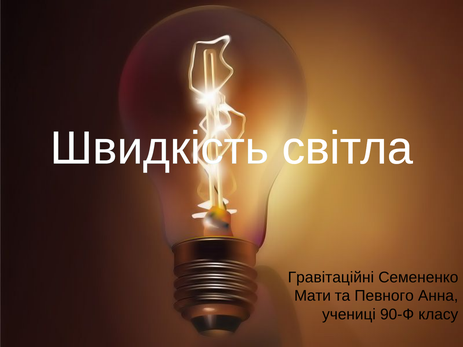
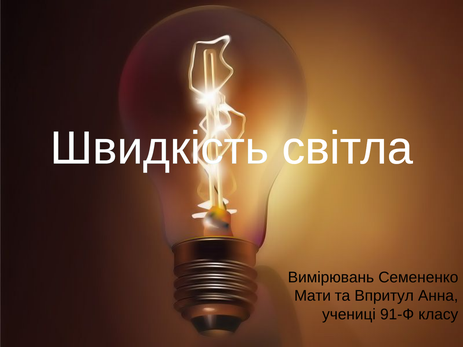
Гравітаційні: Гравітаційні -> Вимірювань
Певного: Певного -> Впритул
90-Ф: 90-Ф -> 91-Ф
